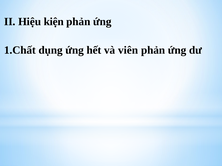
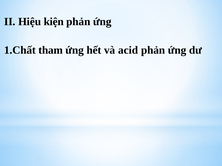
dụng: dụng -> tham
viên: viên -> acid
